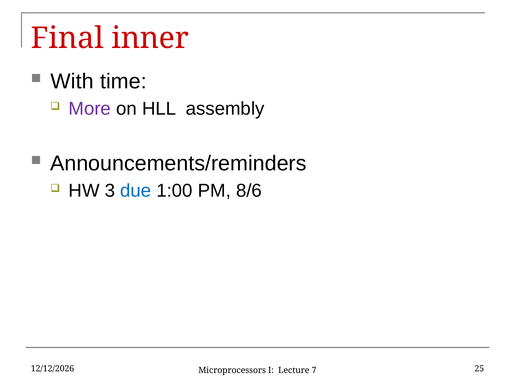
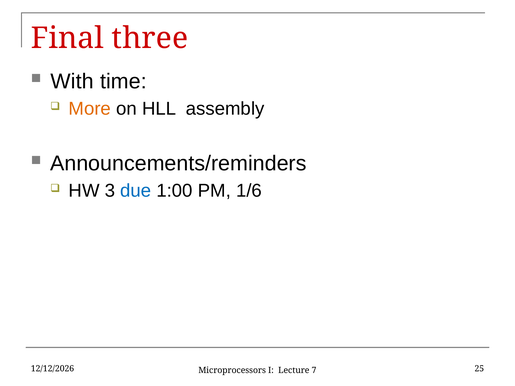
inner: inner -> three
More colour: purple -> orange
8/6: 8/6 -> 1/6
